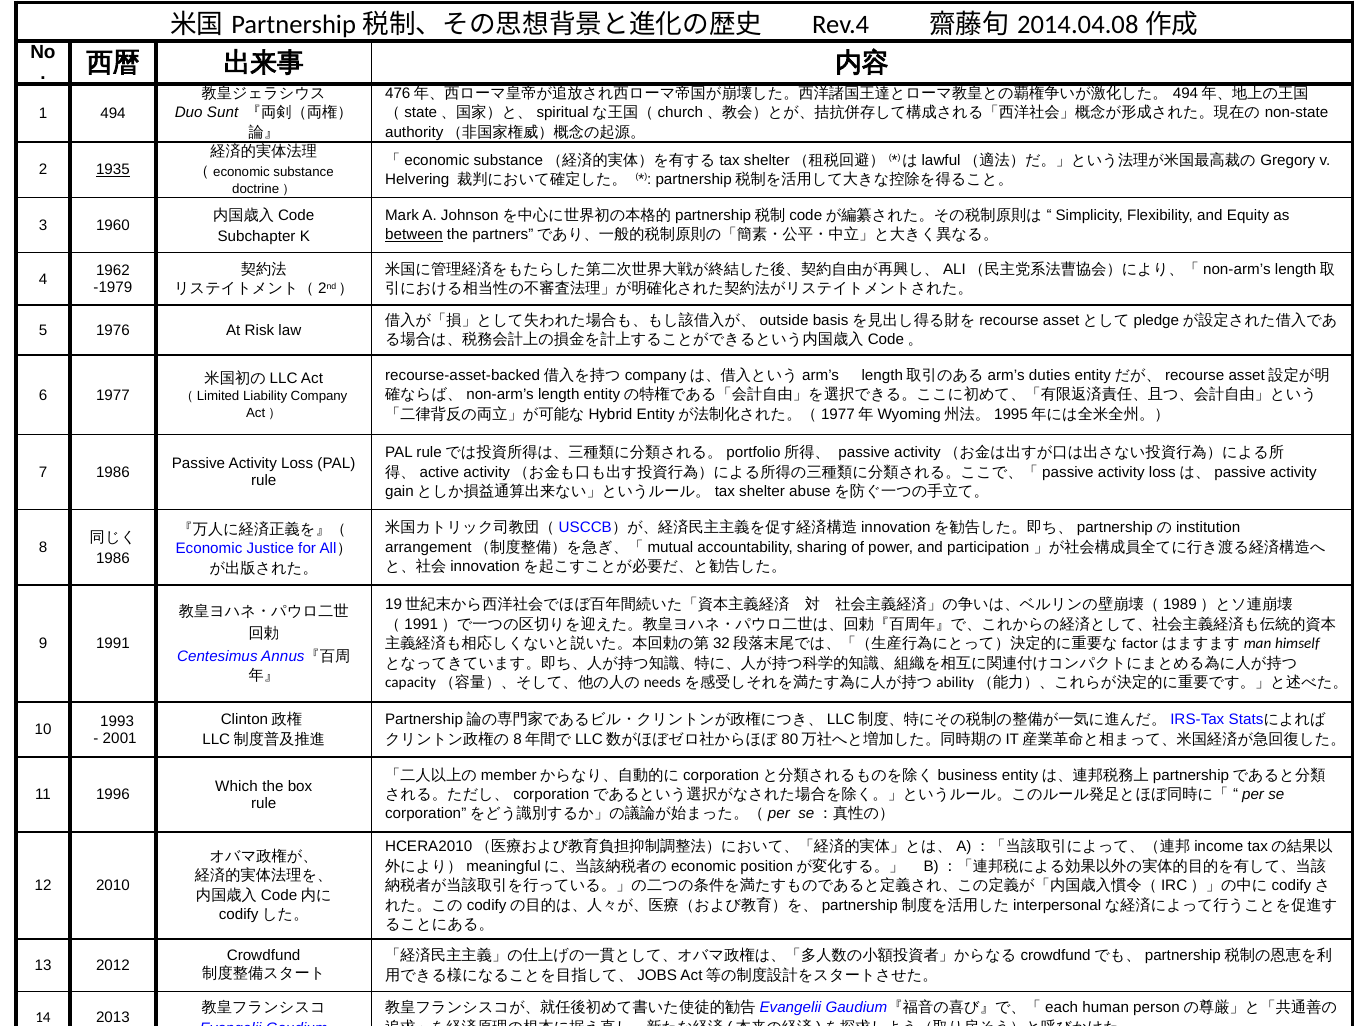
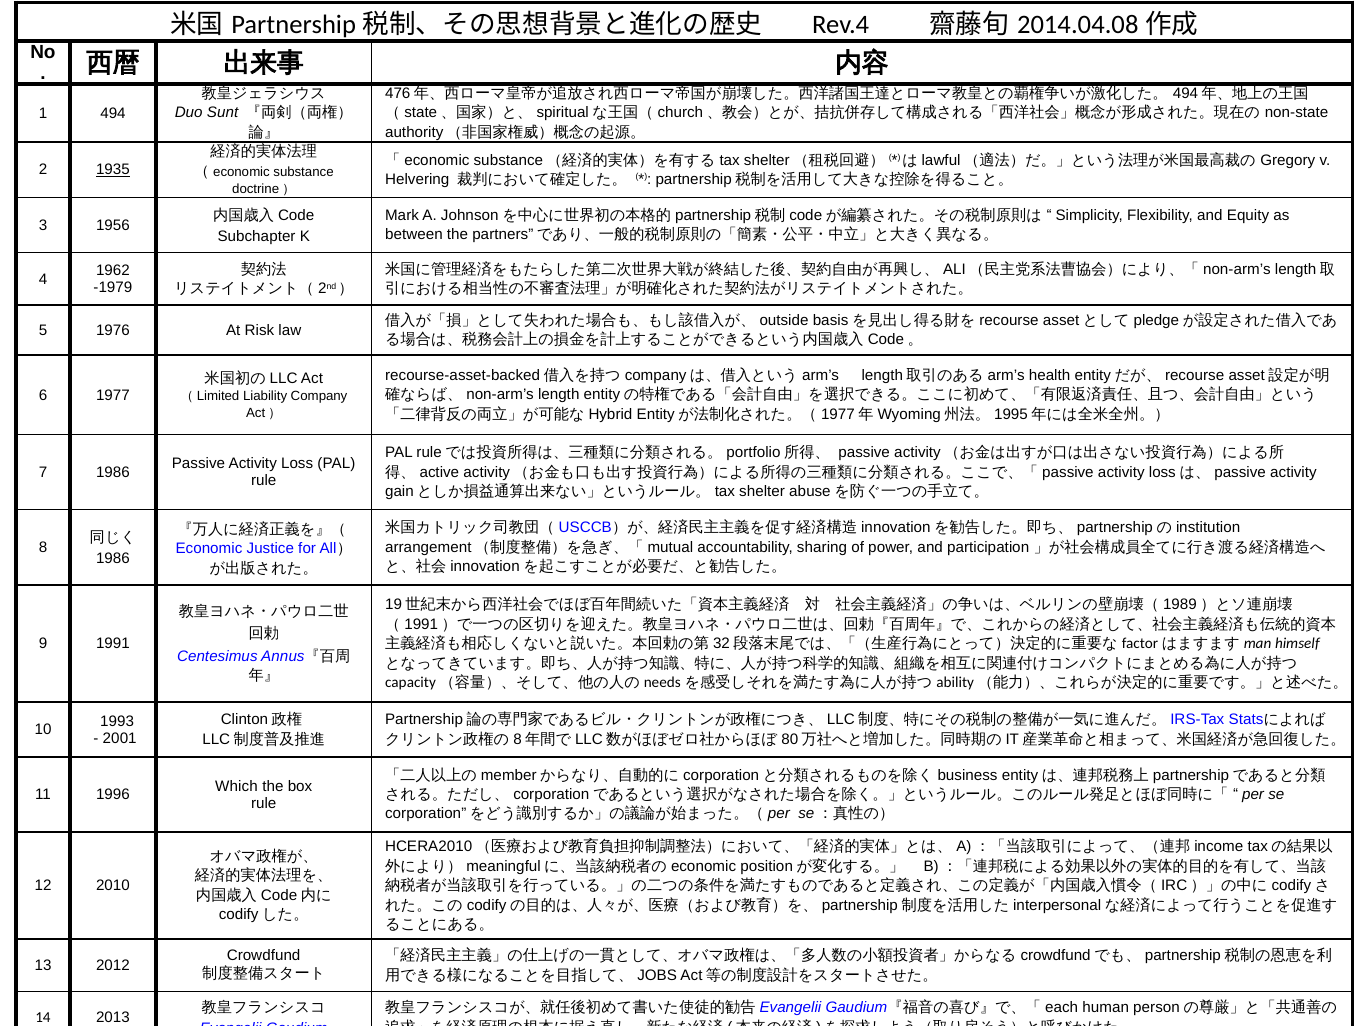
1960: 1960 -> 1956
between underline: present -> none
duties: duties -> health
